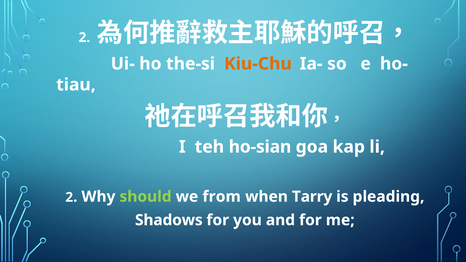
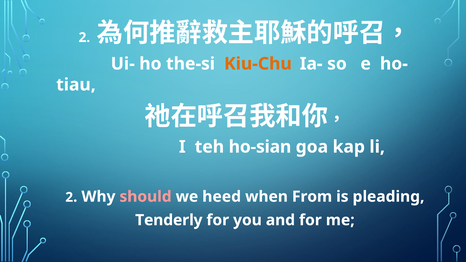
should colour: light green -> pink
from: from -> heed
Tarry: Tarry -> From
Shadows: Shadows -> Tenderly
